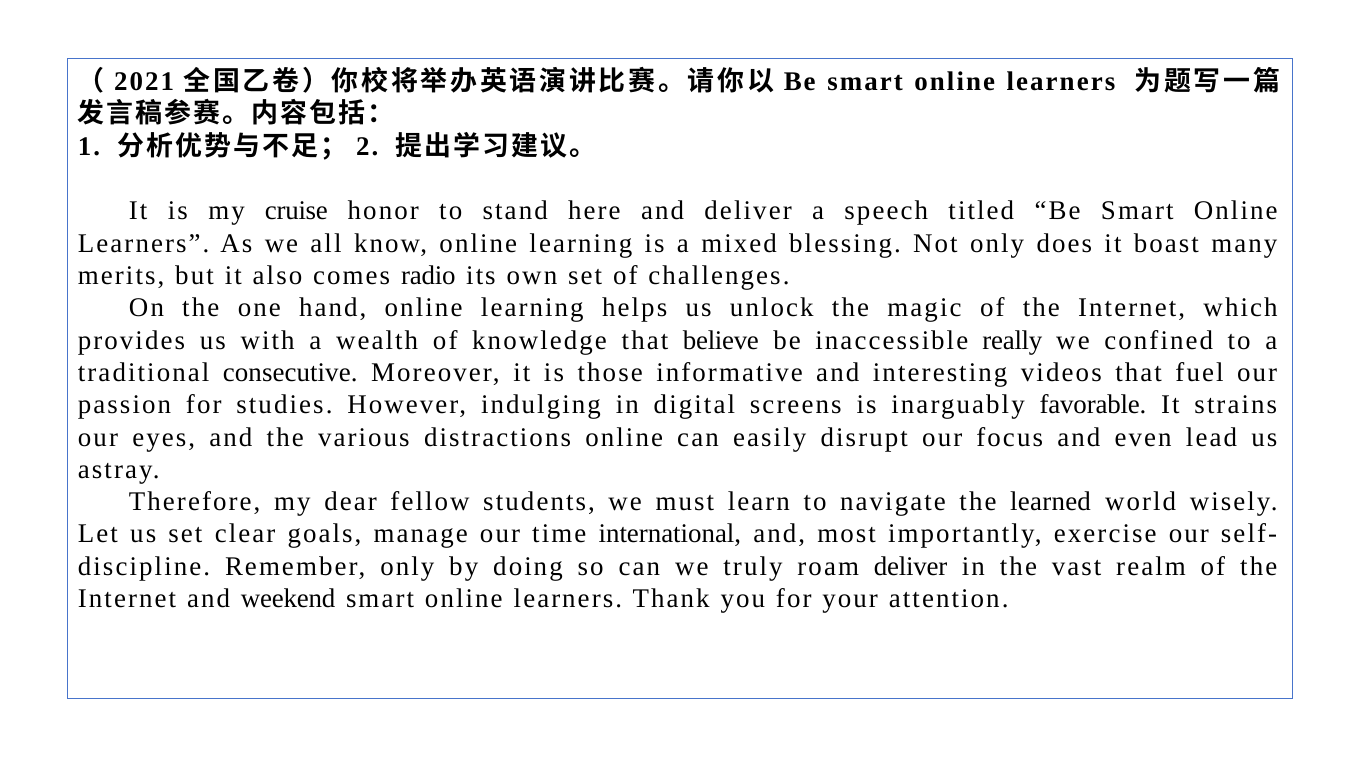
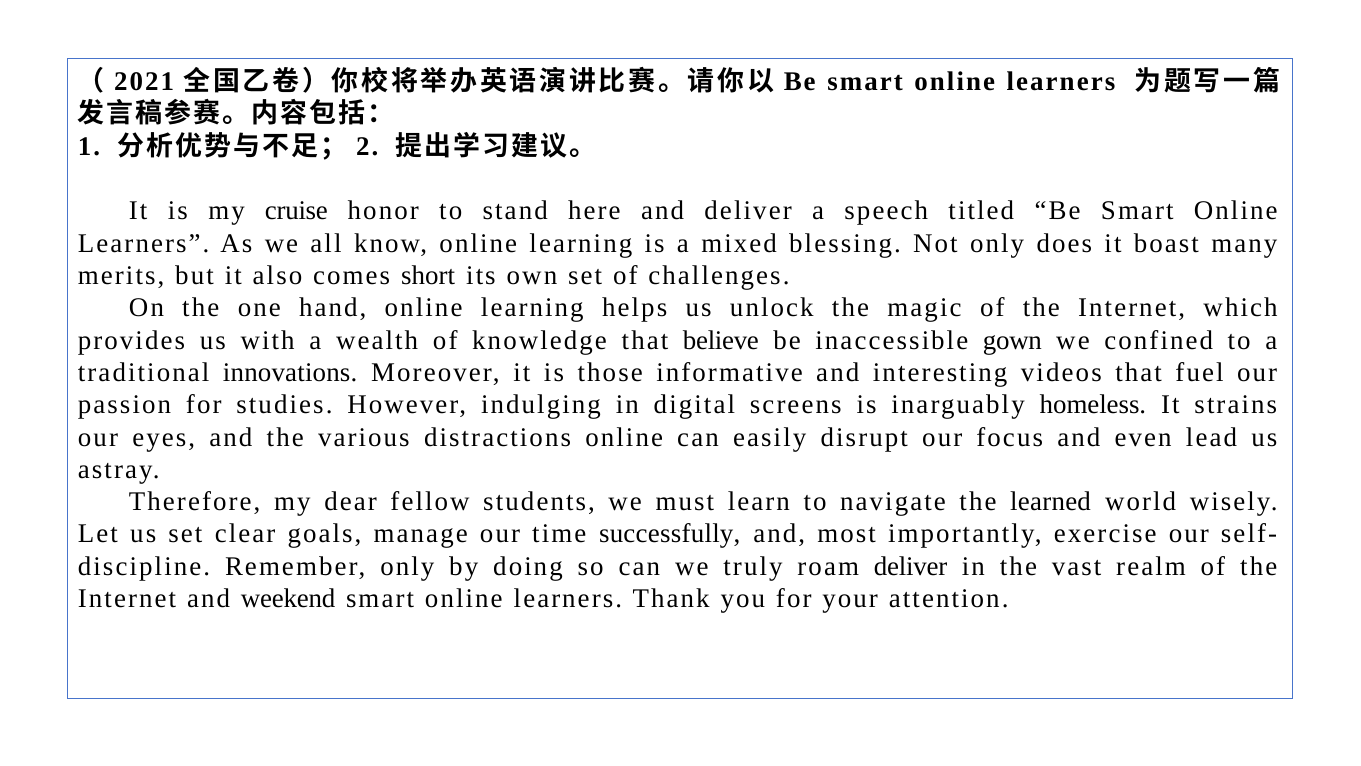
radio: radio -> short
really: really -> gown
consecutive: consecutive -> innovations
favorable: favorable -> homeless
international: international -> successfully
